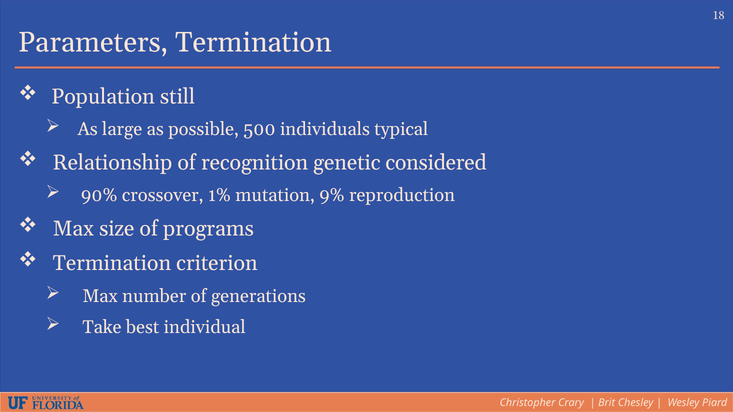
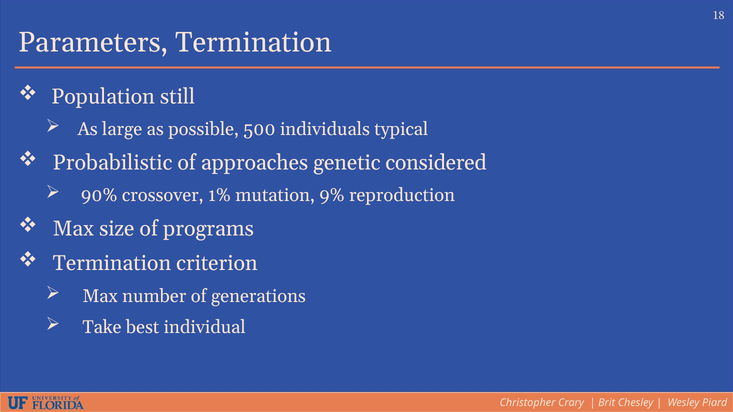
Relationship: Relationship -> Probabilistic
recognition: recognition -> approaches
